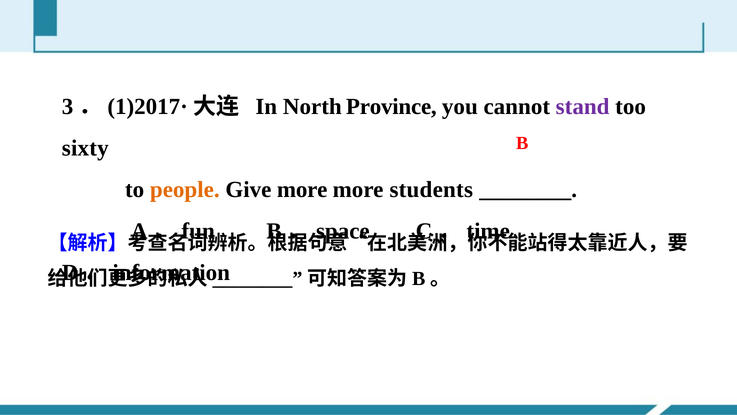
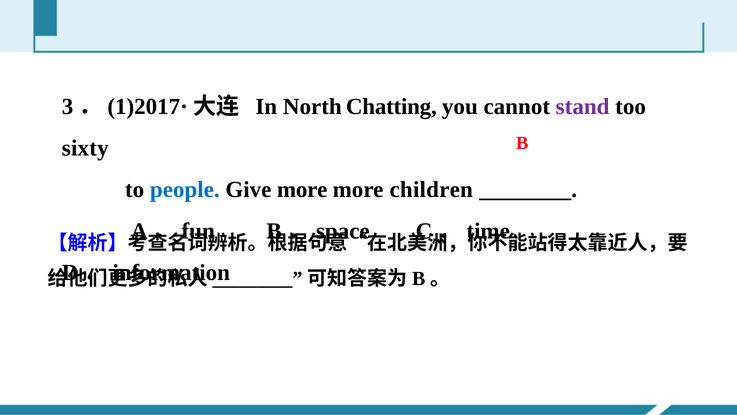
Province: Province -> Chatting
people colour: orange -> blue
students: students -> children
